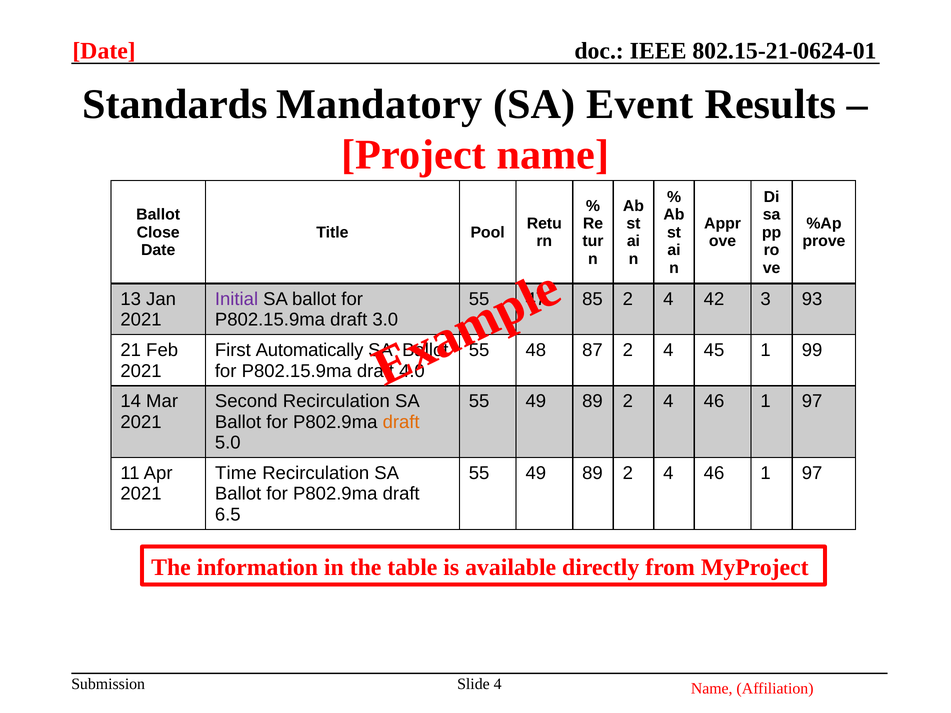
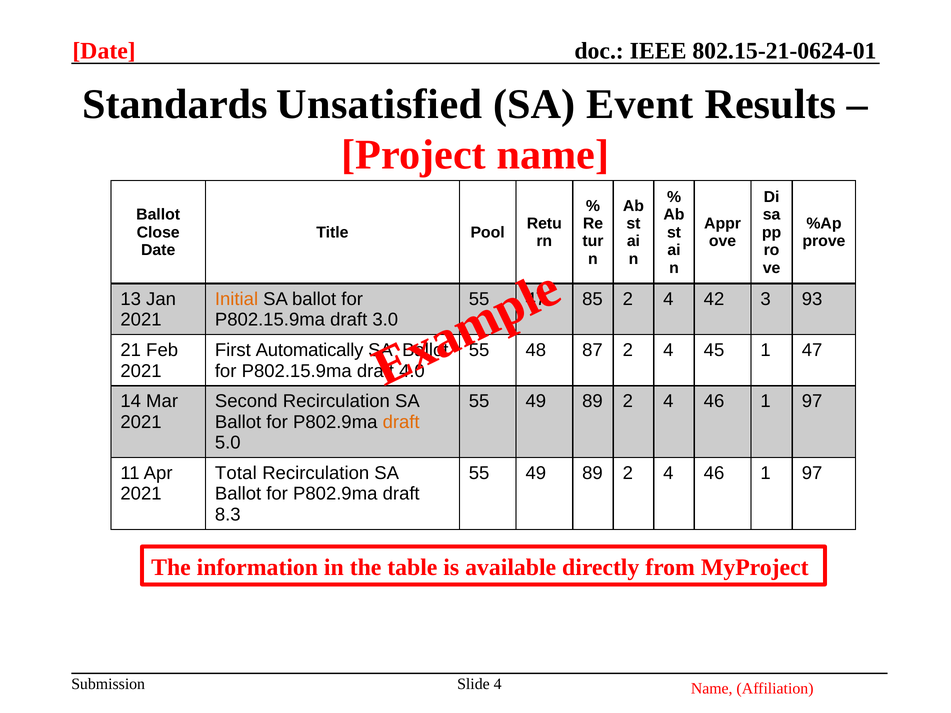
Mandatory: Mandatory -> Unsatisfied
Initial colour: purple -> orange
1 99: 99 -> 47
Time: Time -> Total
6.5: 6.5 -> 8.3
